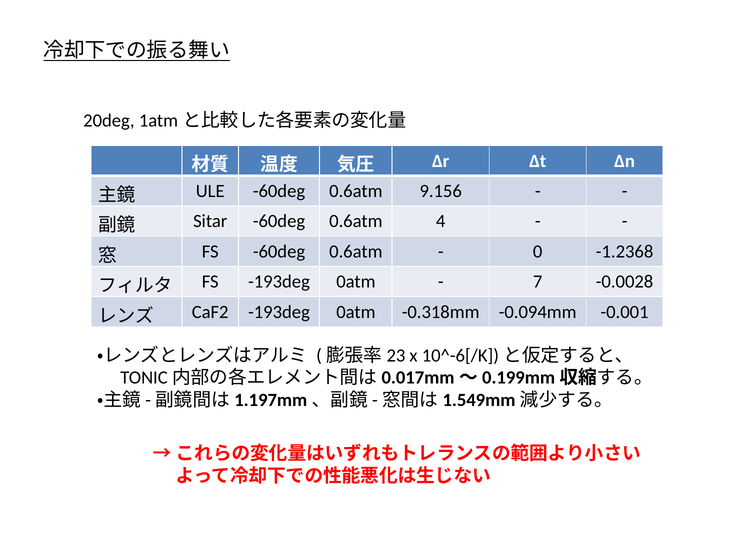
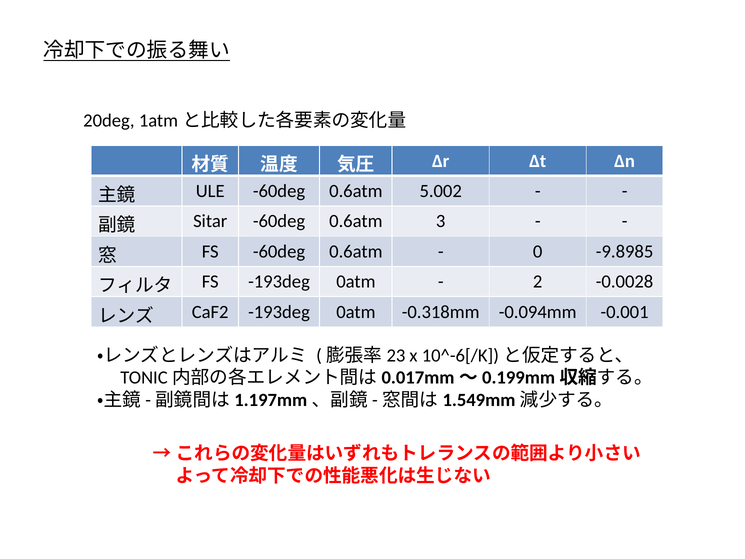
9.156: 9.156 -> 5.002
4: 4 -> 3
-1.2368: -1.2368 -> -9.8985
7: 7 -> 2
